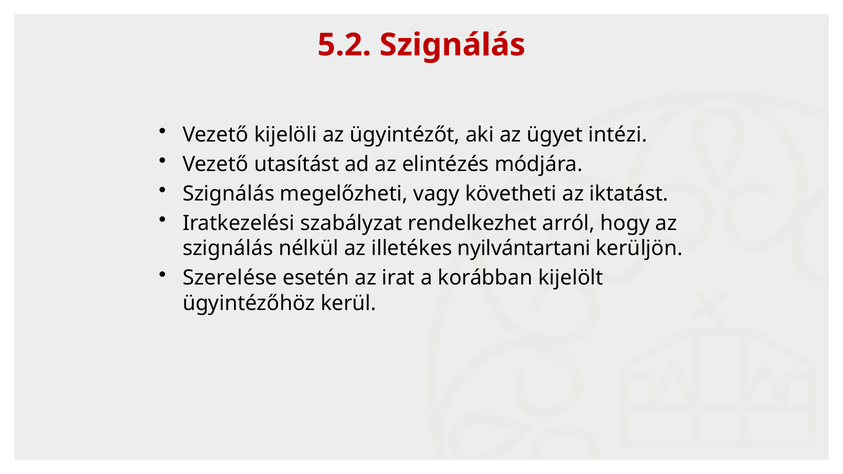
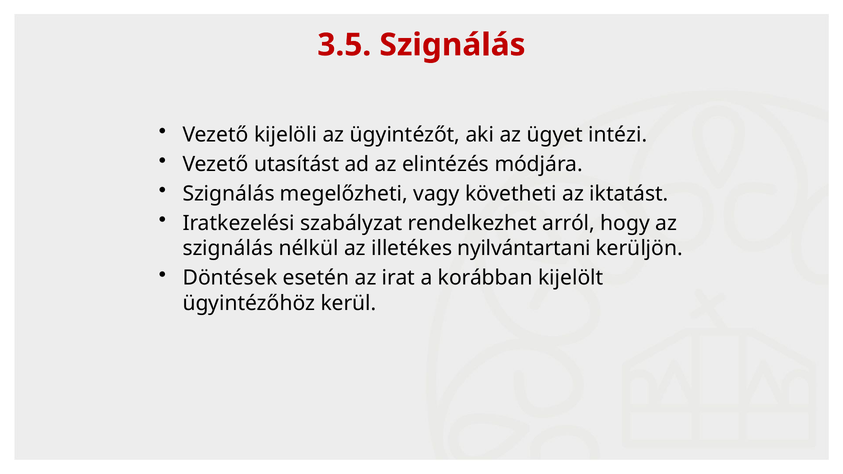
5.2: 5.2 -> 3.5
Szerelése: Szerelése -> Döntések
